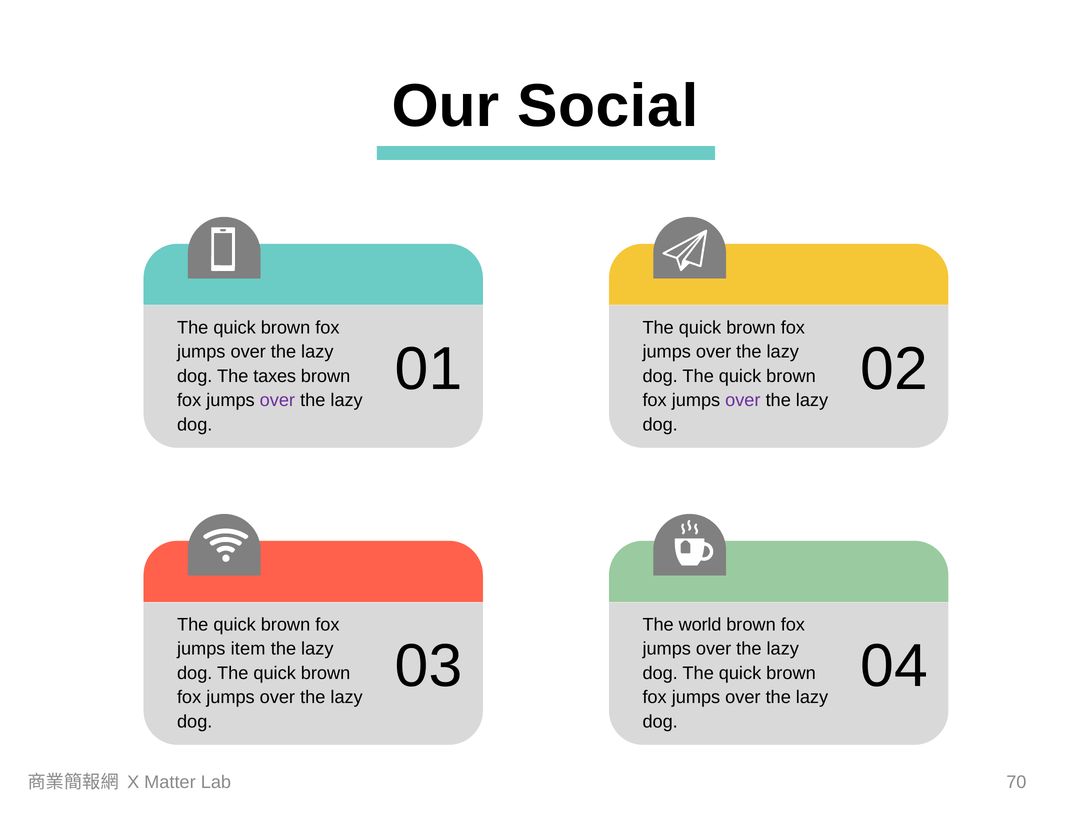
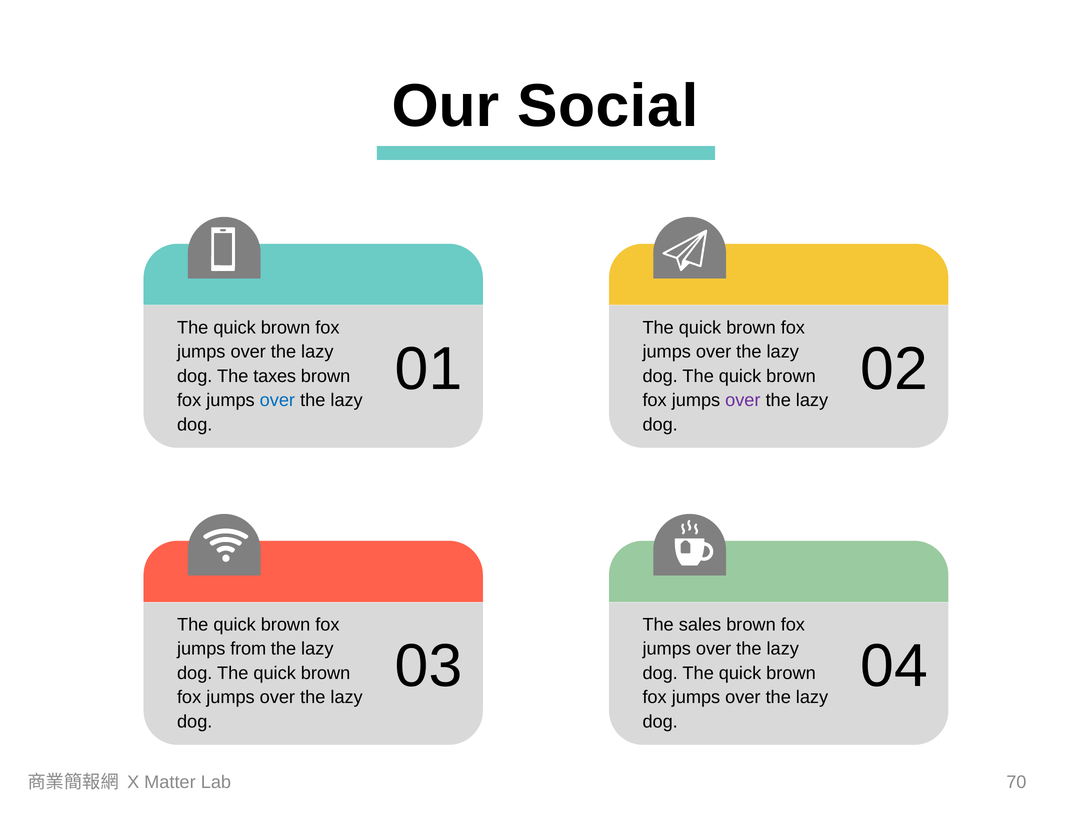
over at (277, 400) colour: purple -> blue
world: world -> sales
item: item -> from
